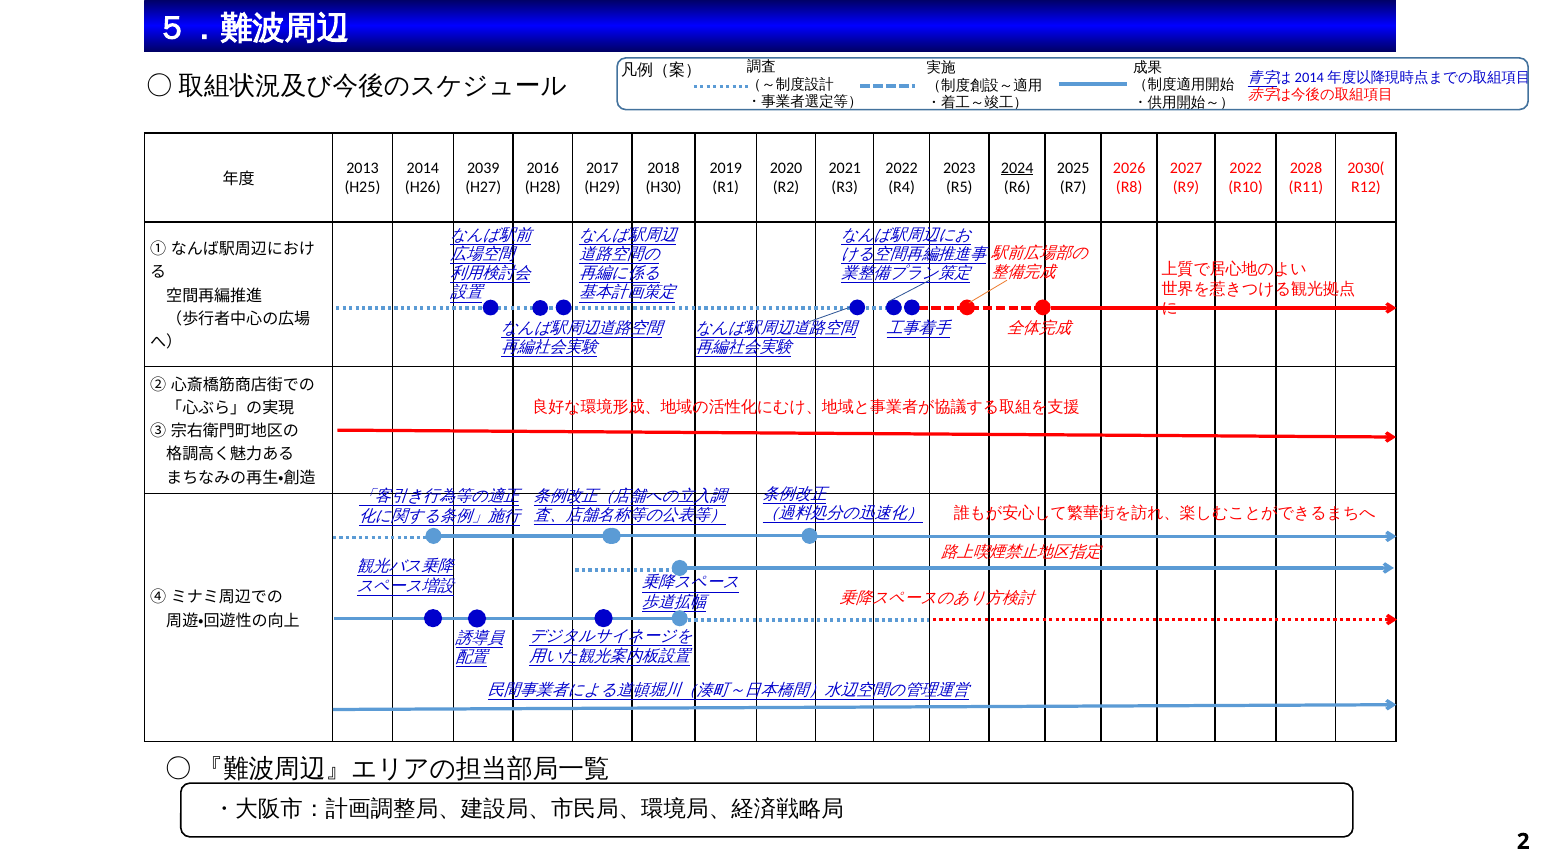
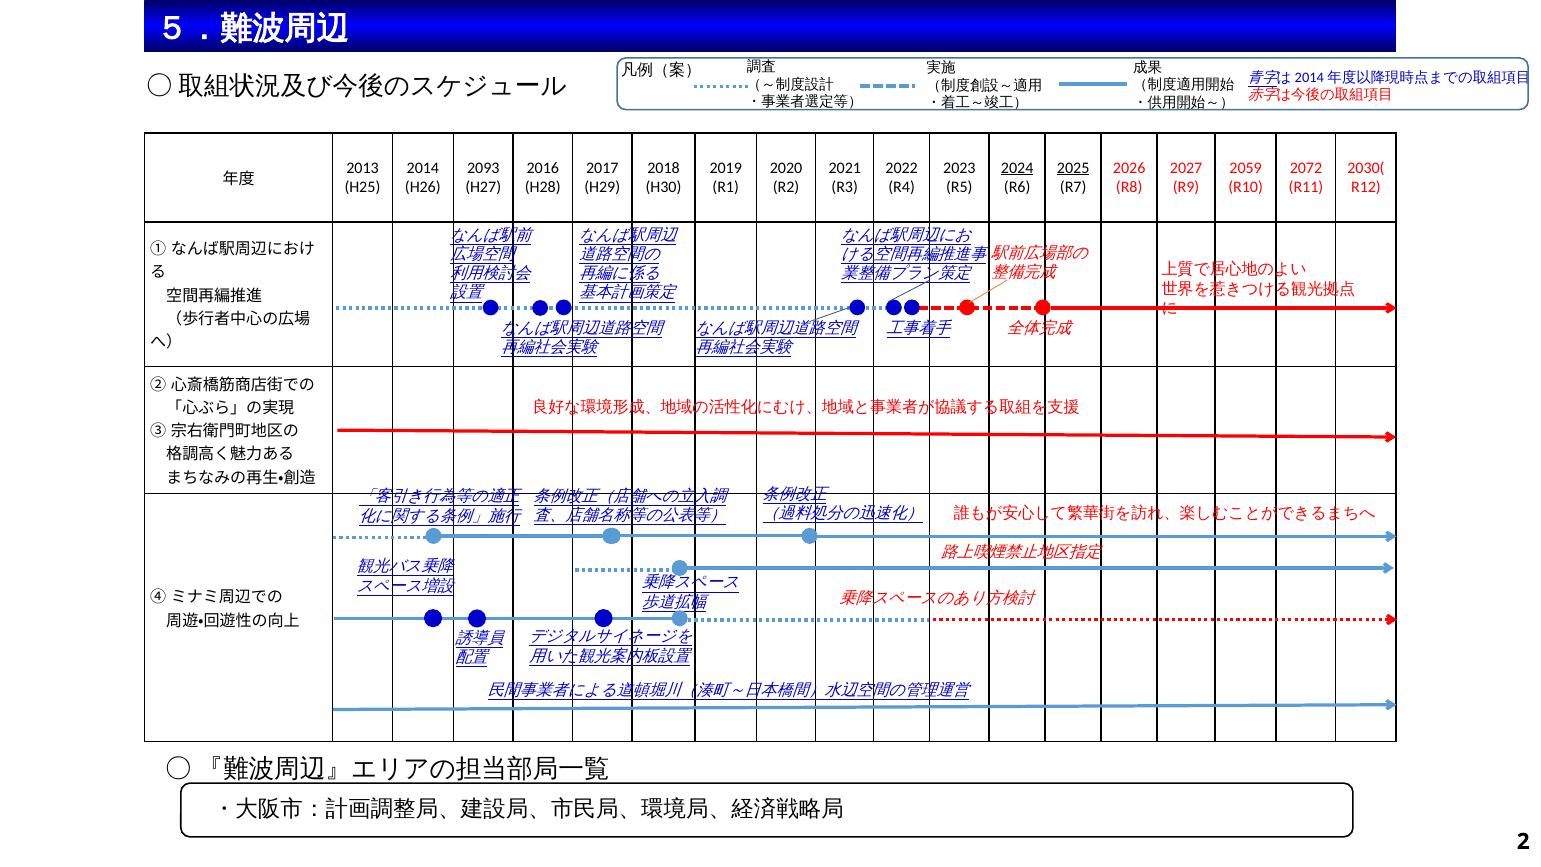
2039: 2039 -> 2093
2025 underline: none -> present
2022 at (1246, 168): 2022 -> 2059
2028: 2028 -> 2072
